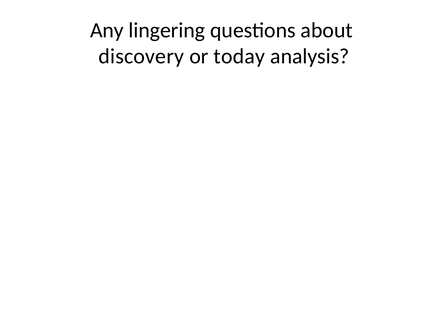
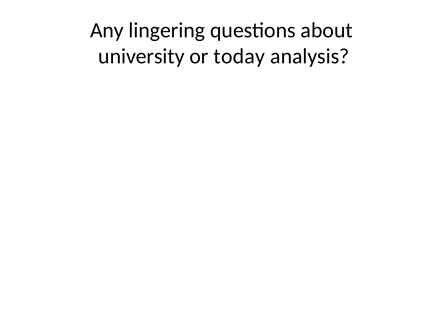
discovery: discovery -> university
